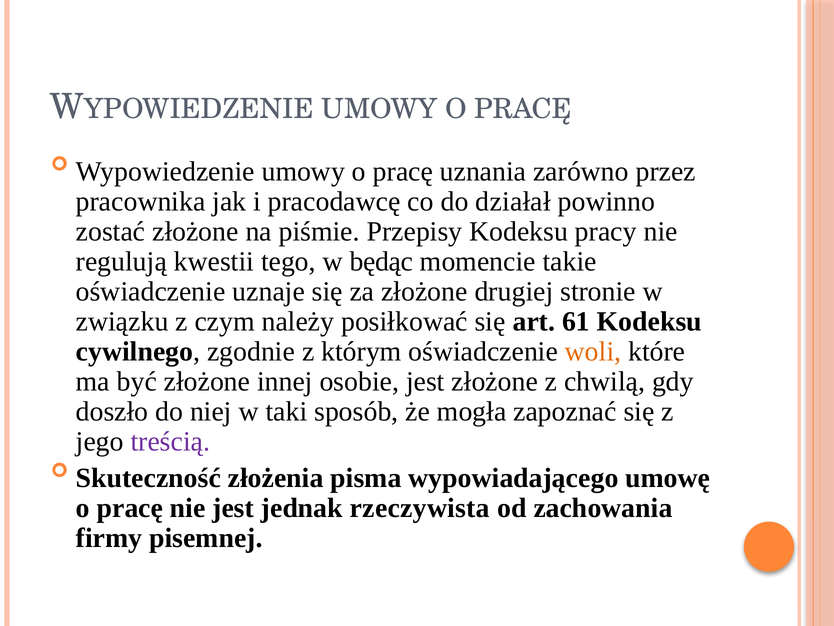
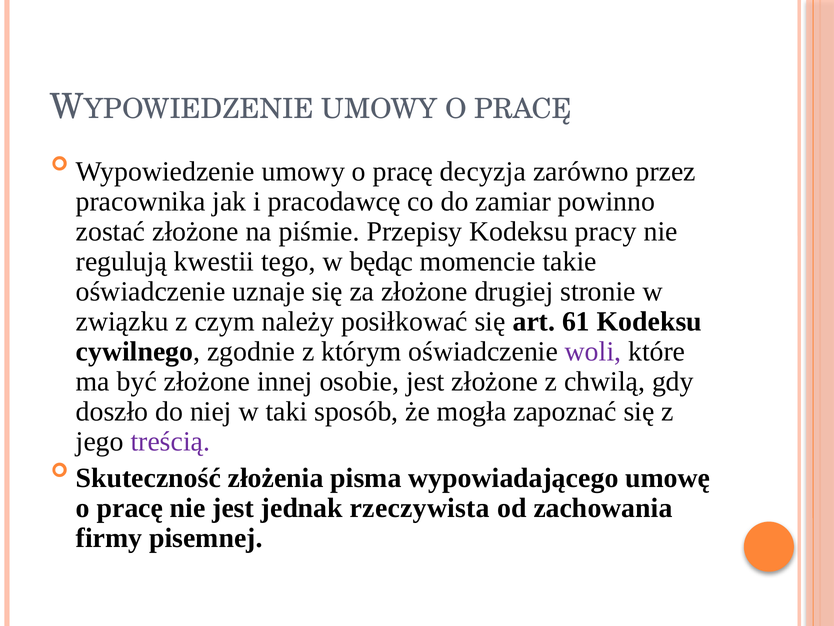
uznania: uznania -> decyzja
działał: działał -> zamiar
woli colour: orange -> purple
